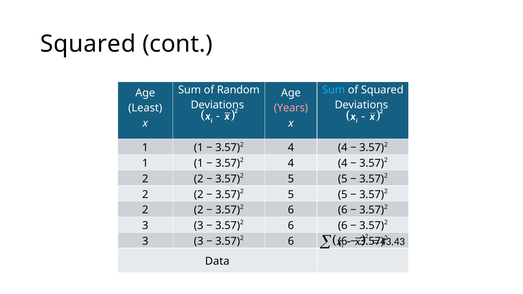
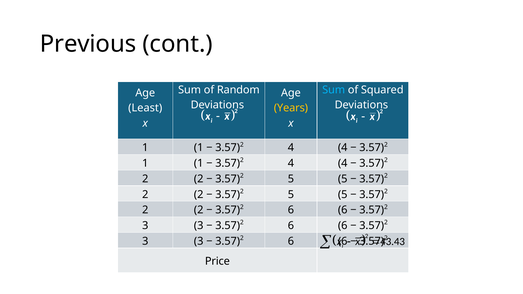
Squared at (88, 44): Squared -> Previous
Years colour: pink -> yellow
Data: Data -> Price
